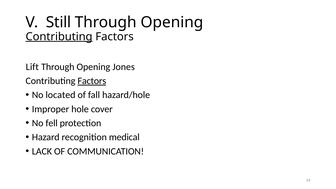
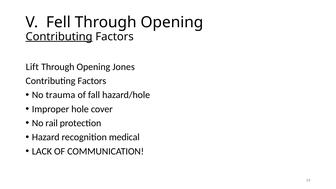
Still: Still -> Fell
Factors at (92, 81) underline: present -> none
located: located -> trauma
fell: fell -> rail
